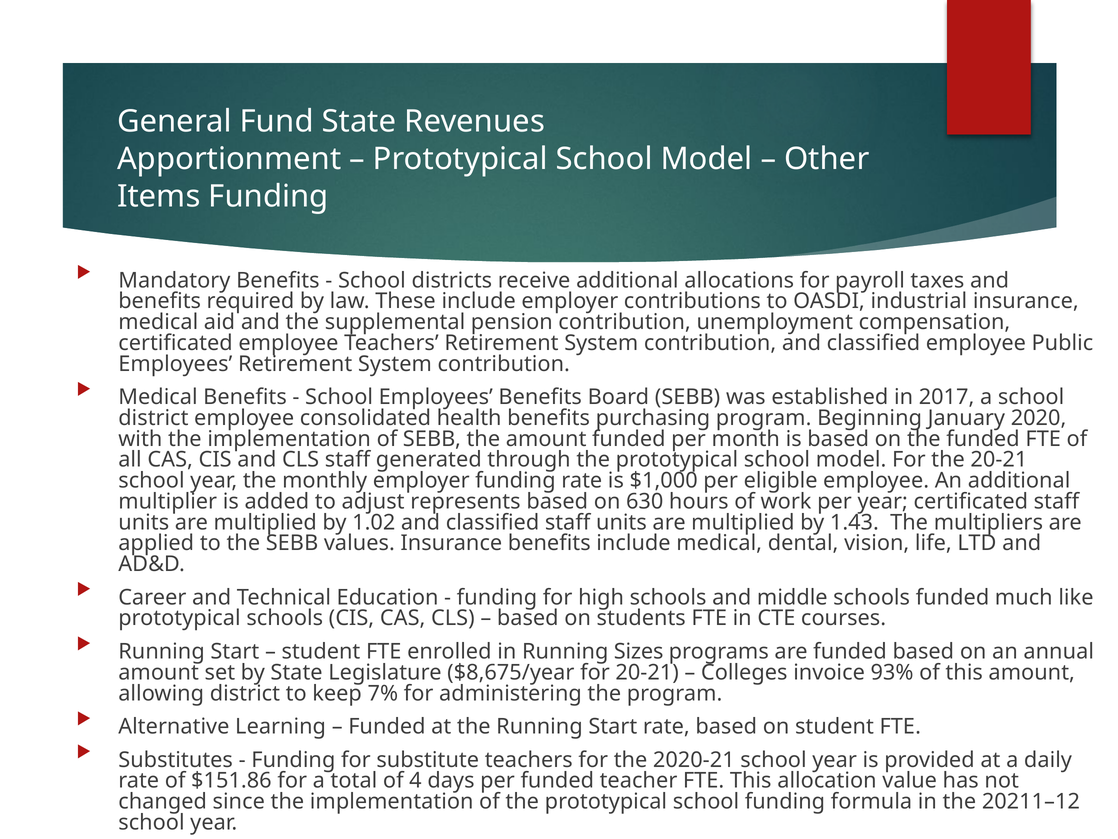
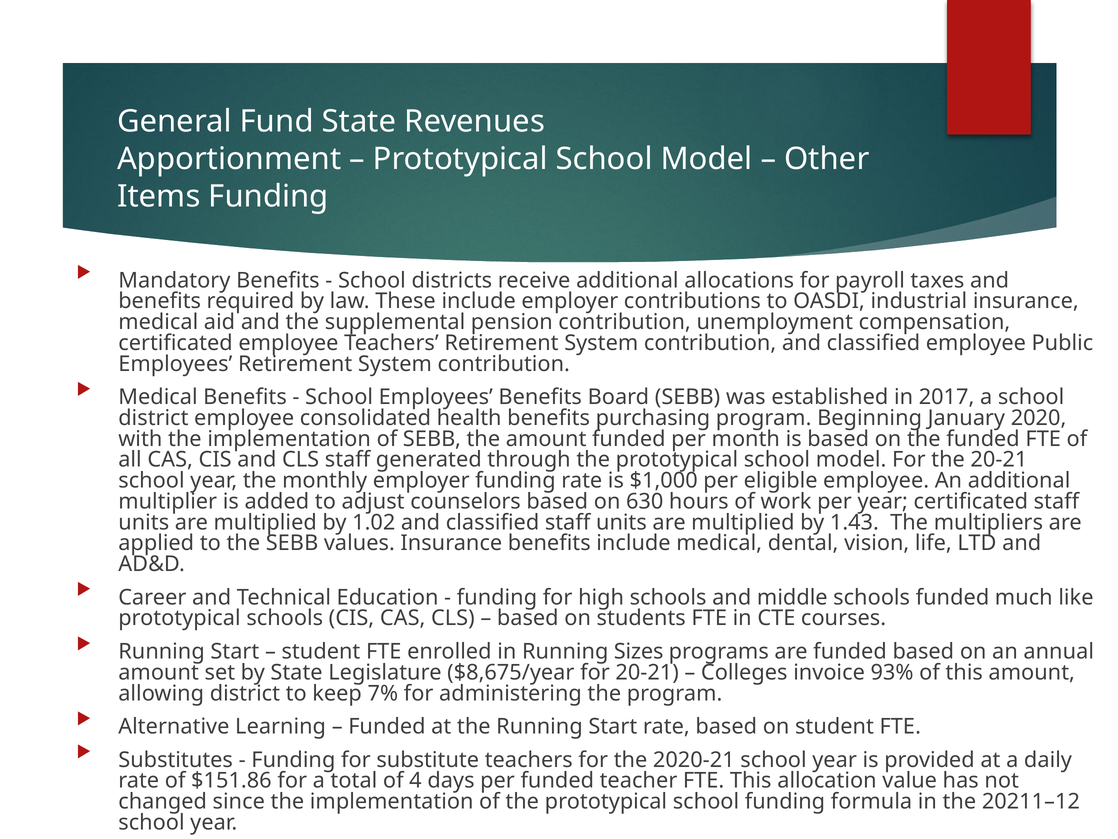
represents: represents -> counselors
